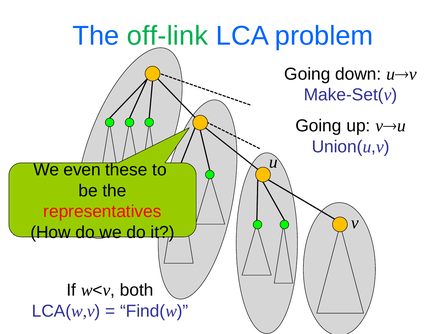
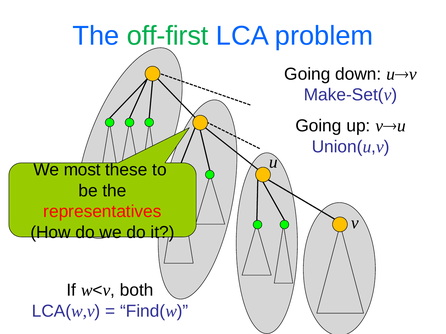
off-link: off-link -> off-first
even: even -> most
